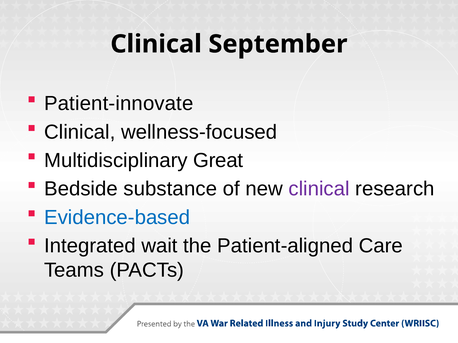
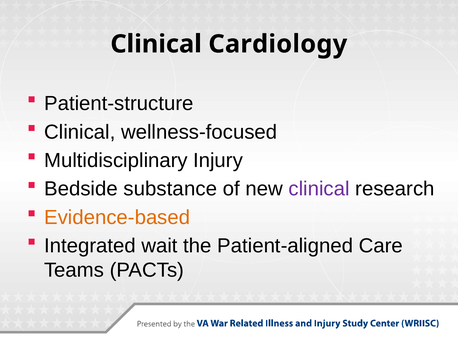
September: September -> Cardiology
Patient-innovate: Patient-innovate -> Patient-structure
Great: Great -> Injury
Evidence-based colour: blue -> orange
